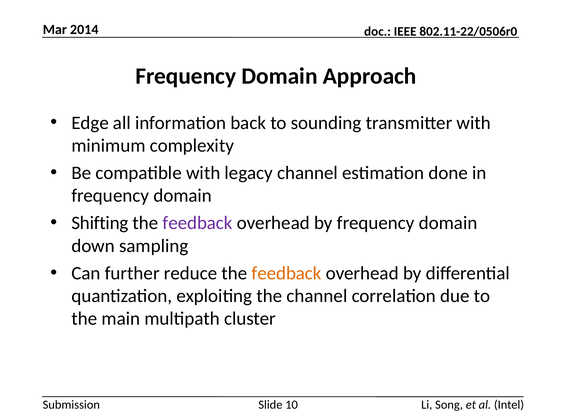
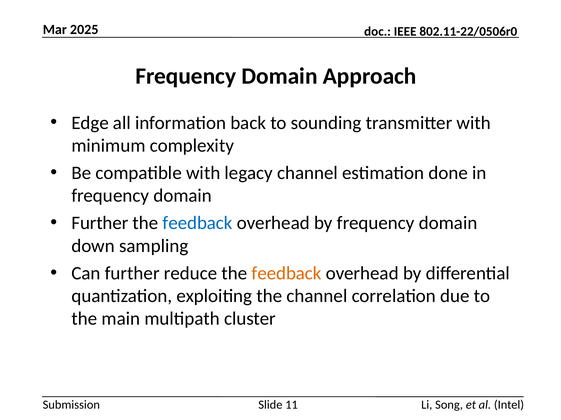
2014: 2014 -> 2025
Shifting at (100, 223): Shifting -> Further
feedback at (198, 223) colour: purple -> blue
10: 10 -> 11
